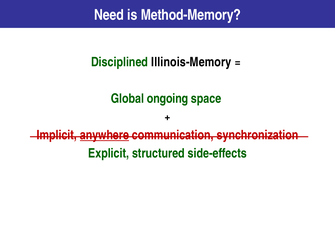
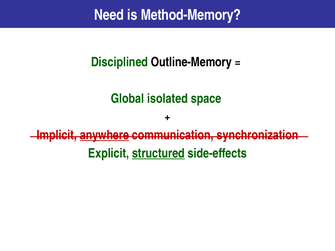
Illinois-Memory: Illinois-Memory -> Outline-Memory
ongoing: ongoing -> isolated
structured underline: none -> present
